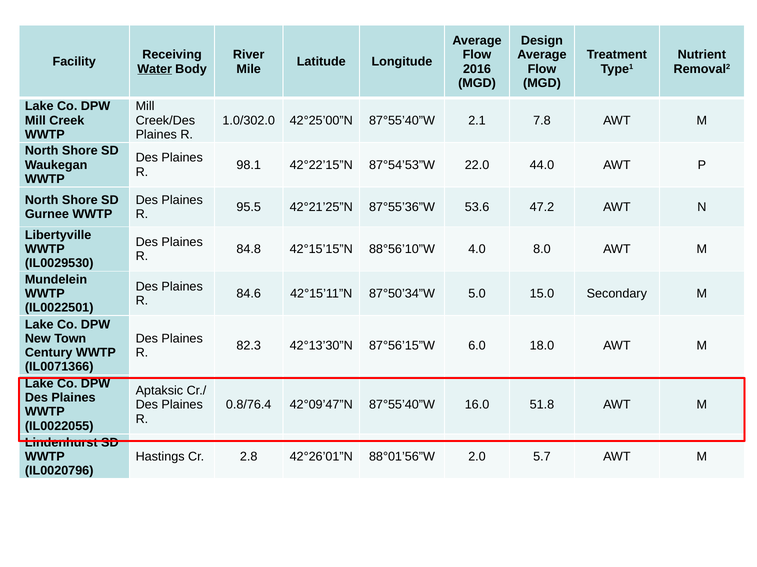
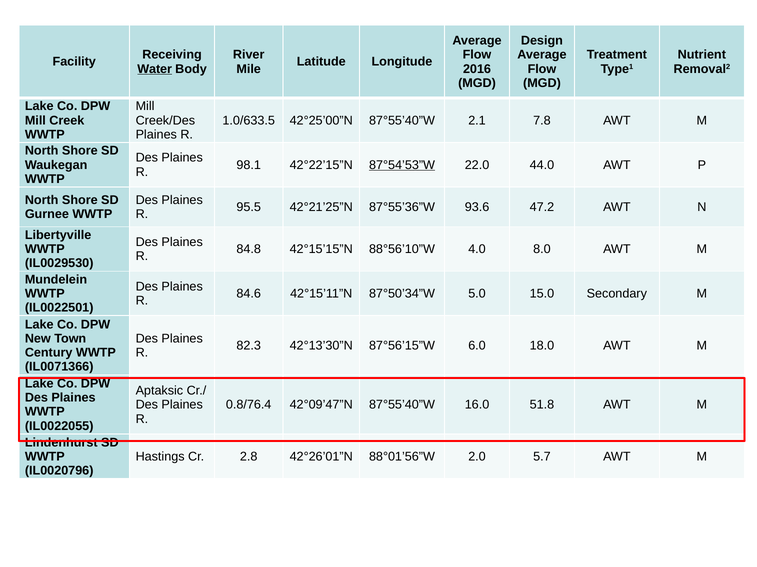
1.0/302.0: 1.0/302.0 -> 1.0/633.5
87°54’53”W underline: none -> present
53.6: 53.6 -> 93.6
